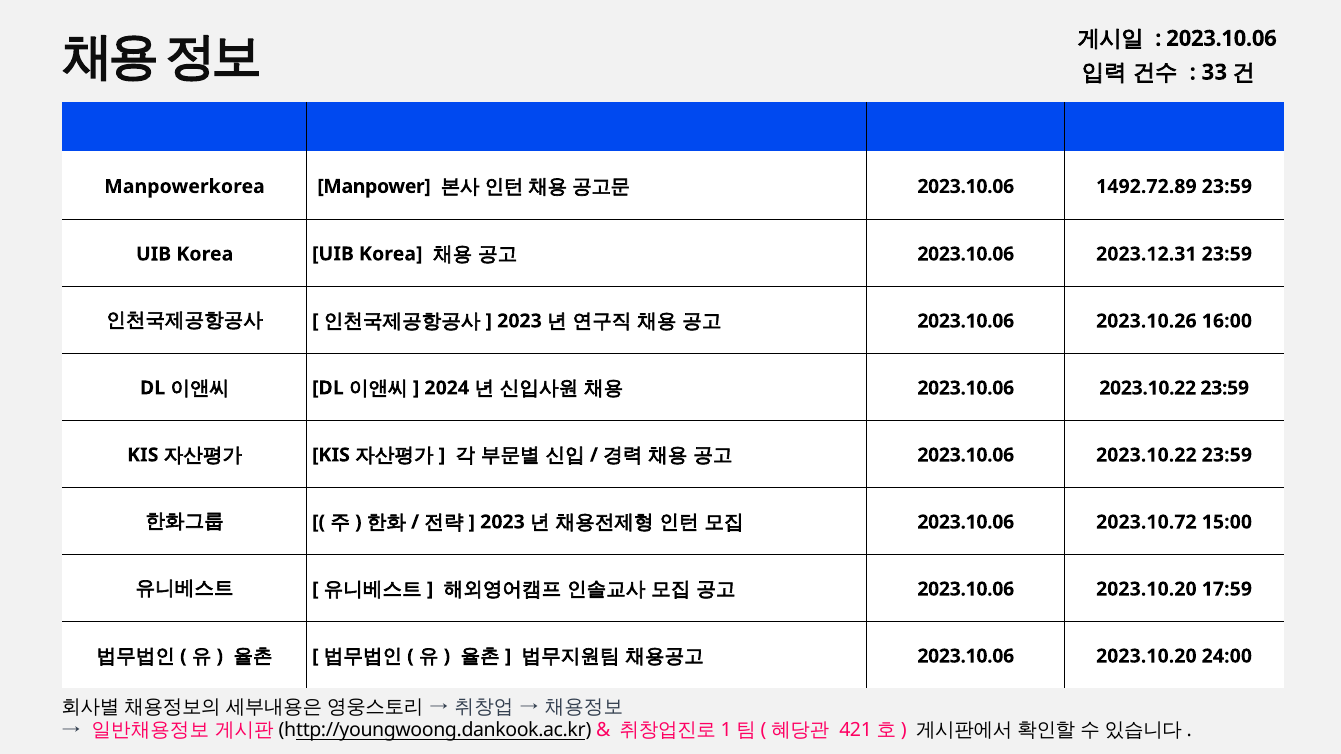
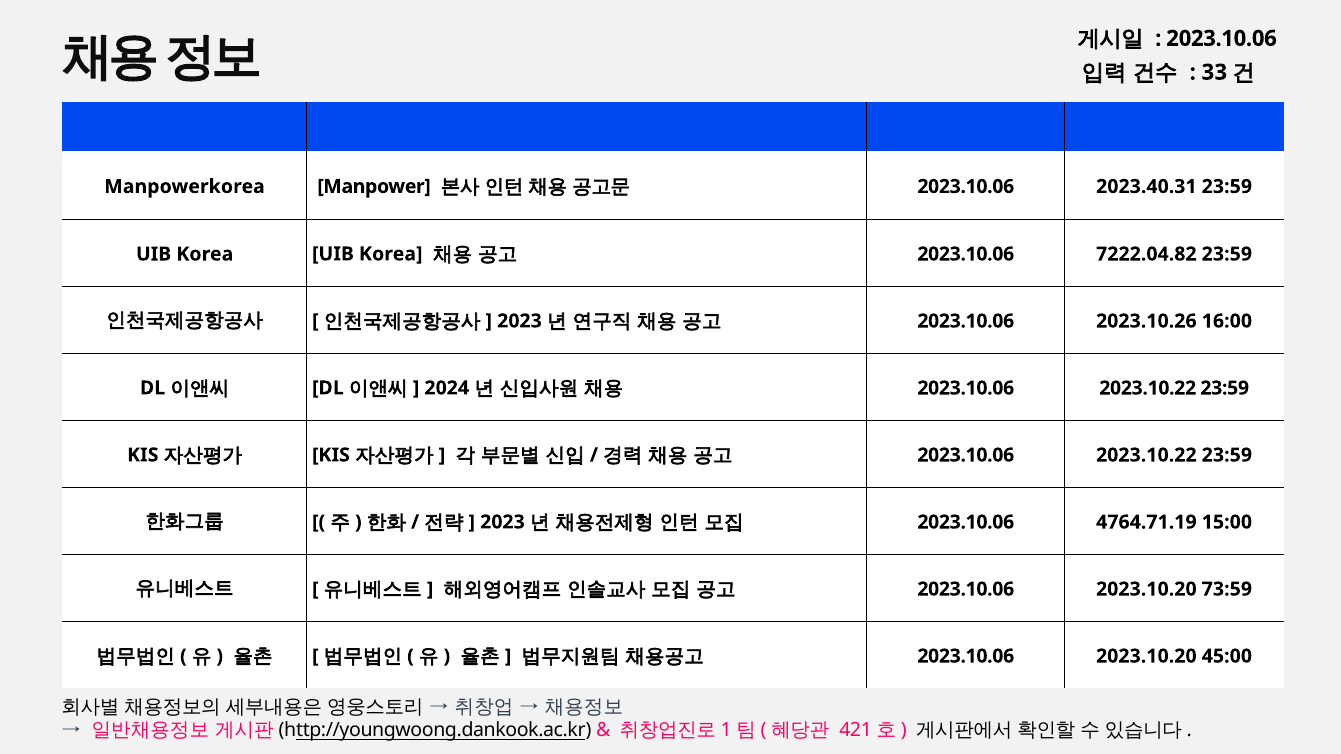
1492.72.89: 1492.72.89 -> 2023.40.31
2023.12.31: 2023.12.31 -> 7222.04.82
2023.10.72: 2023.10.72 -> 4764.71.19
17:59: 17:59 -> 73:59
24:00: 24:00 -> 45:00
